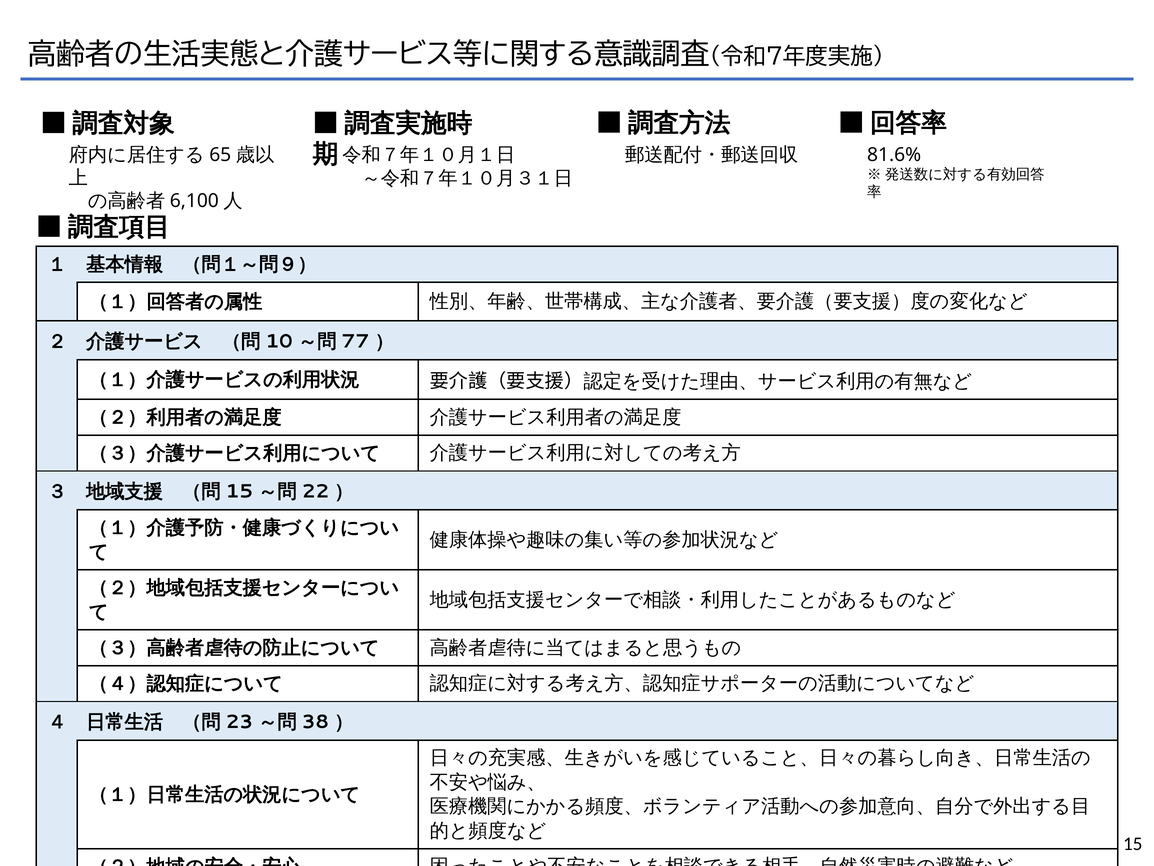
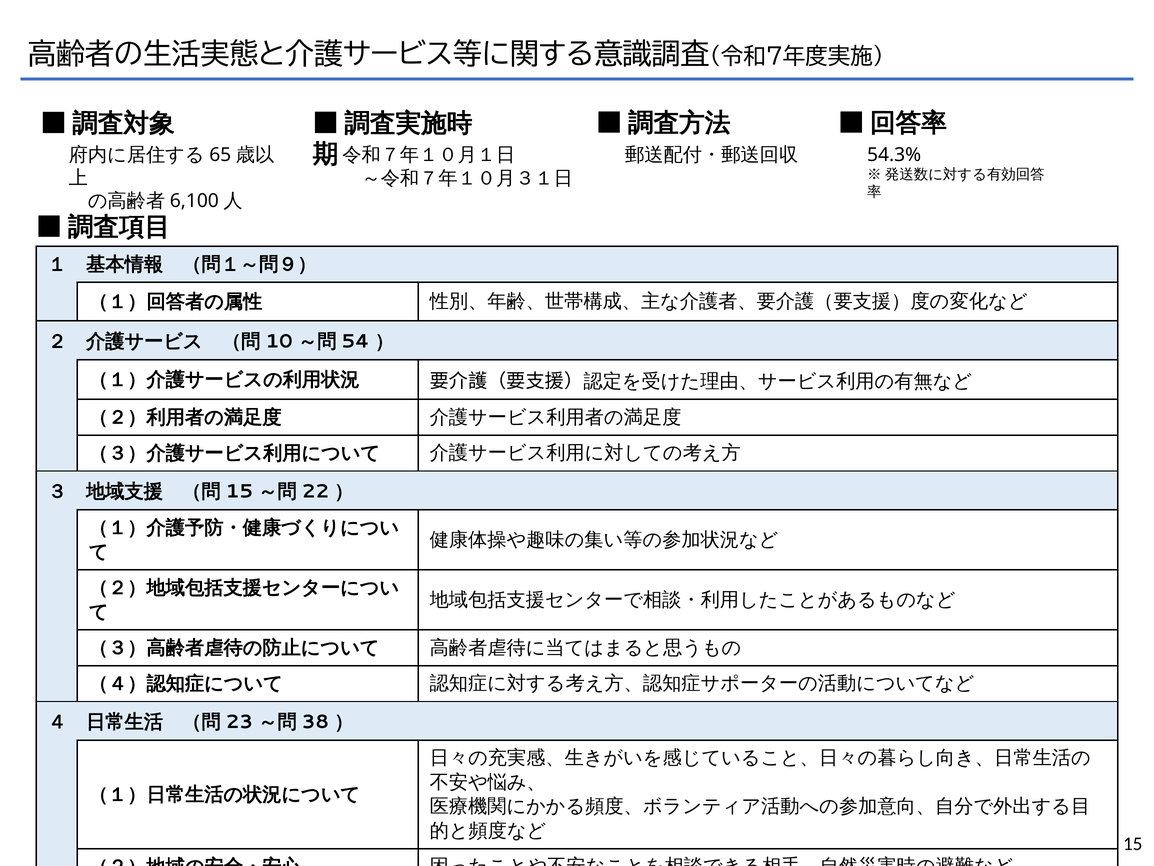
81.6%: 81.6% -> 54.3%
77: 77 -> 54
